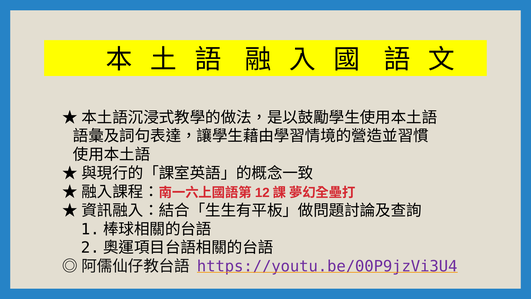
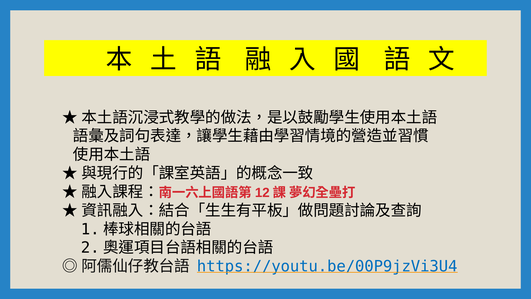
https://youtu.be/00P9jzVi3U4 colour: purple -> blue
